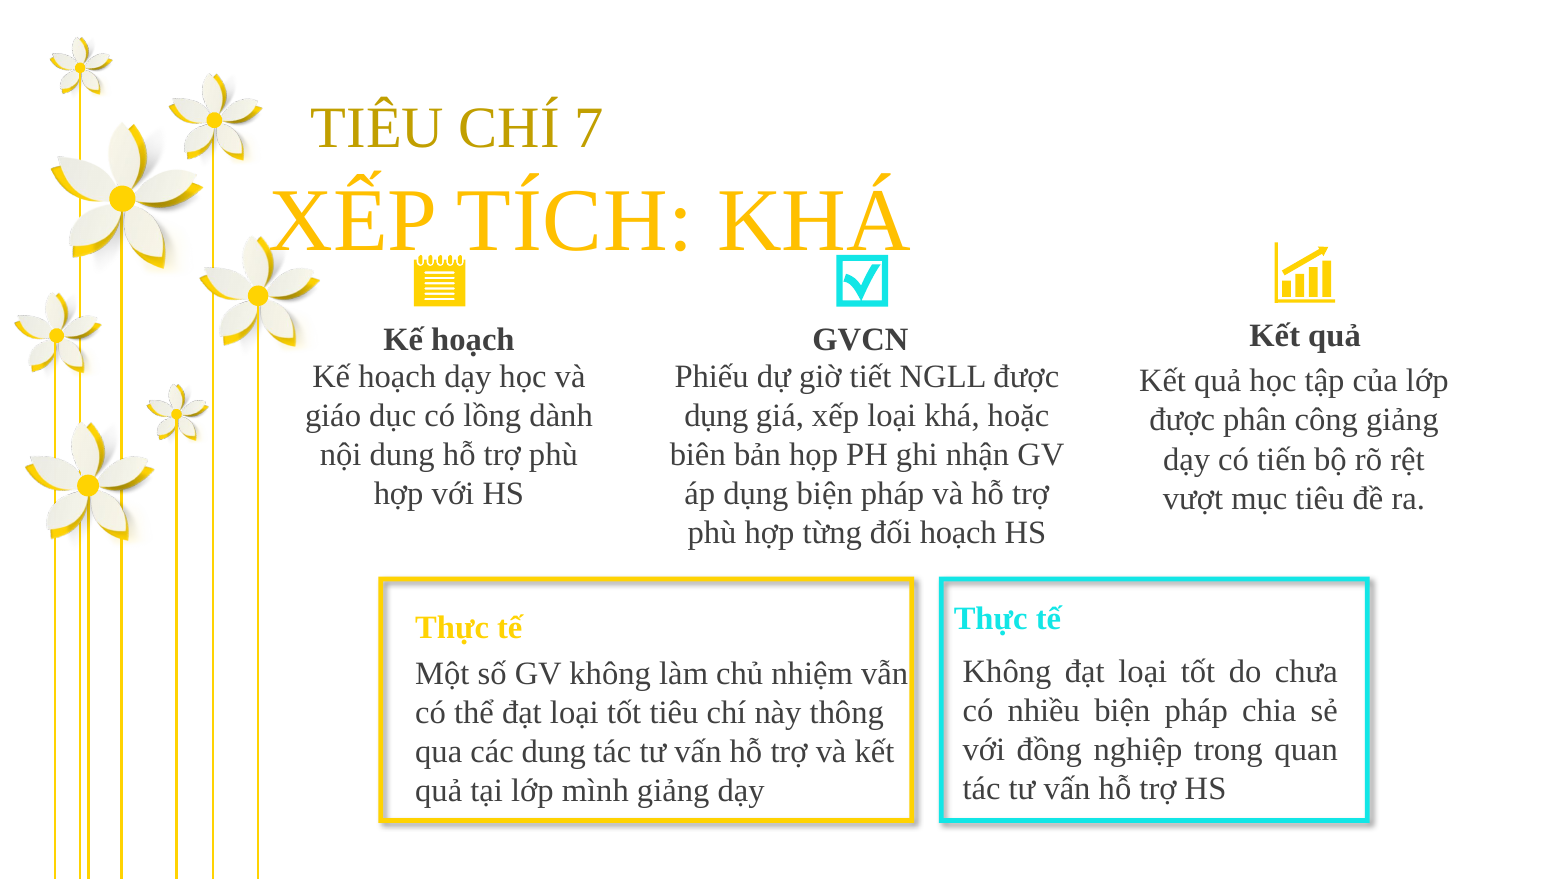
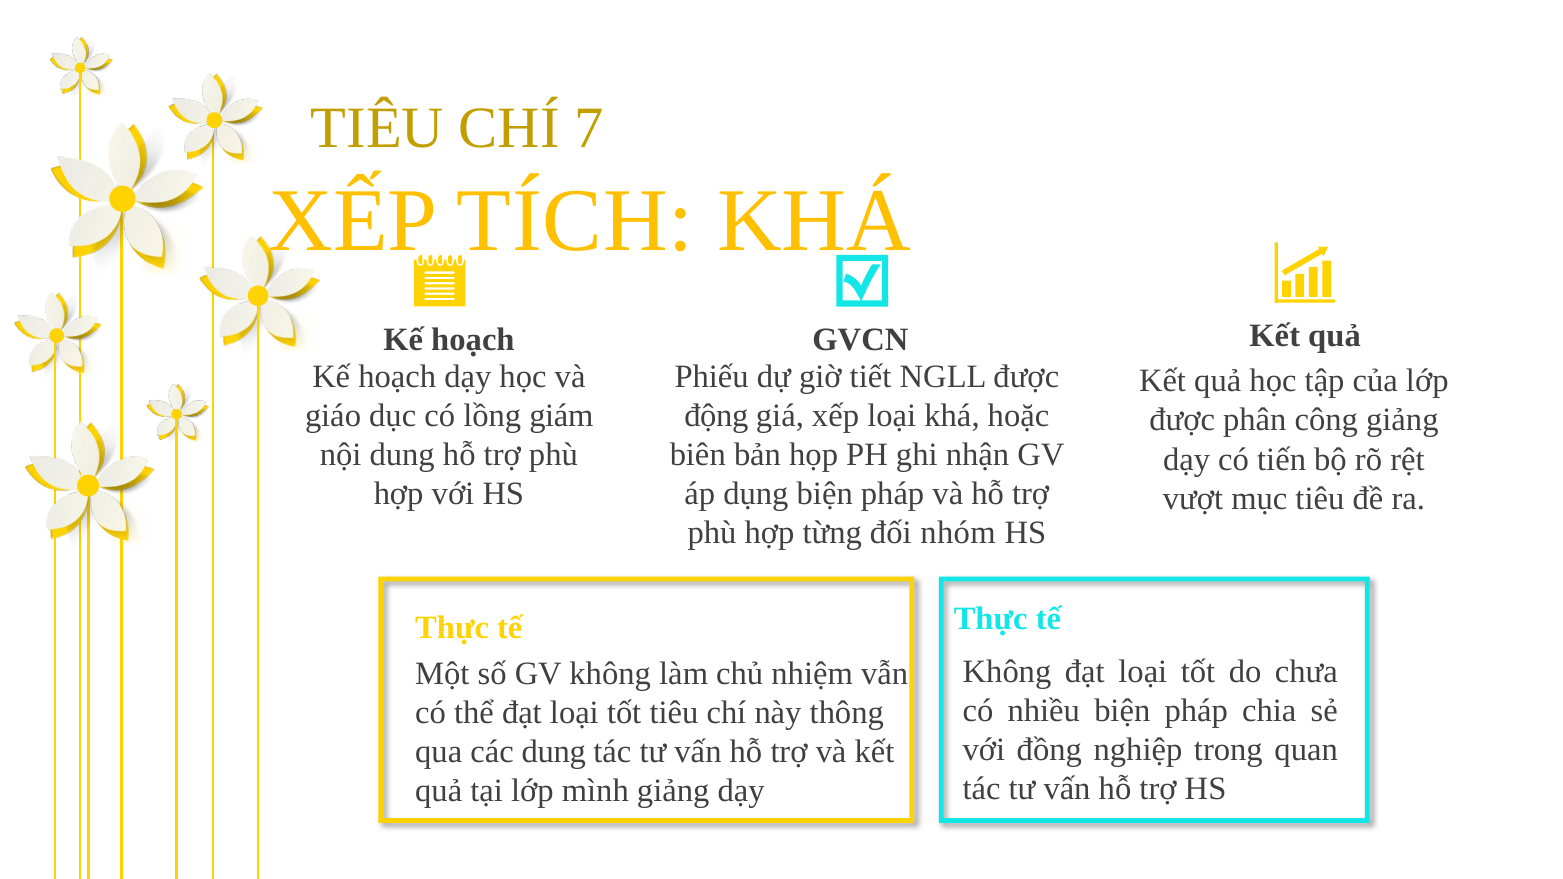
dành: dành -> giám
dụng at (716, 416): dụng -> động
đối hoạch: hoạch -> nhóm
